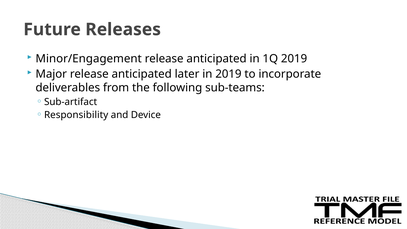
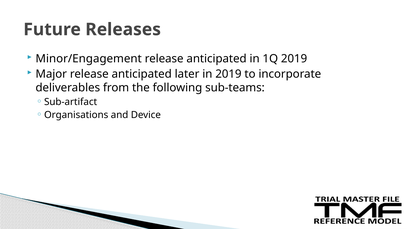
Responsibility: Responsibility -> Organisations
